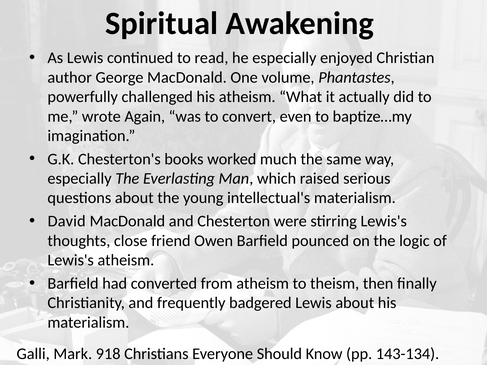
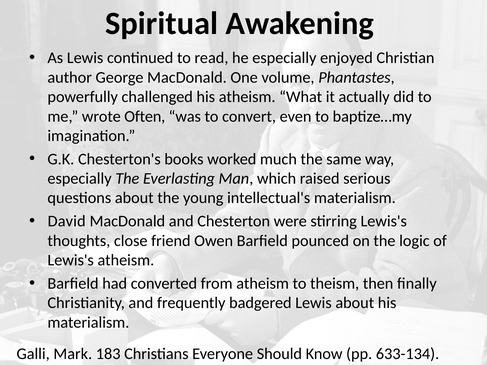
Again: Again -> Often
918: 918 -> 183
143-134: 143-134 -> 633-134
